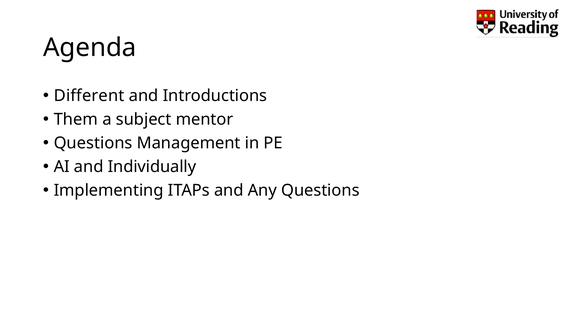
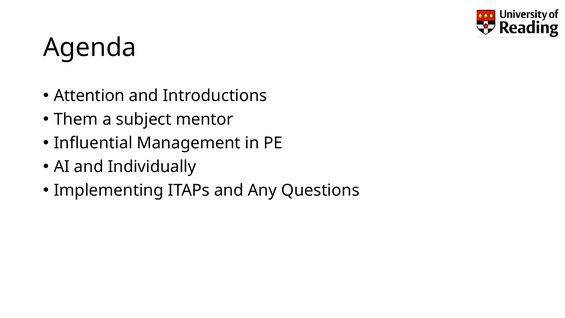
Different: Different -> Attention
Questions at (93, 143): Questions -> Influential
